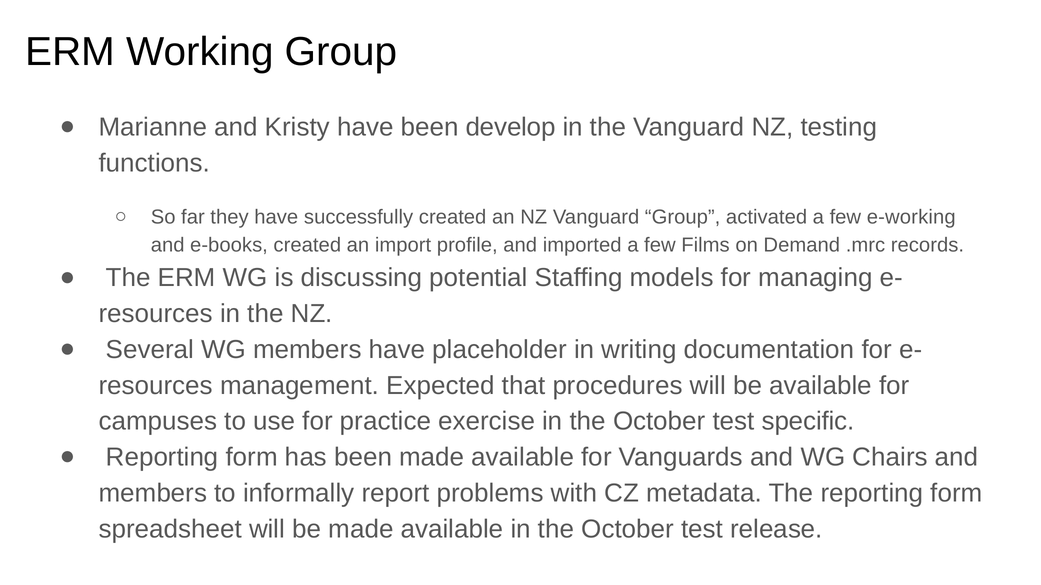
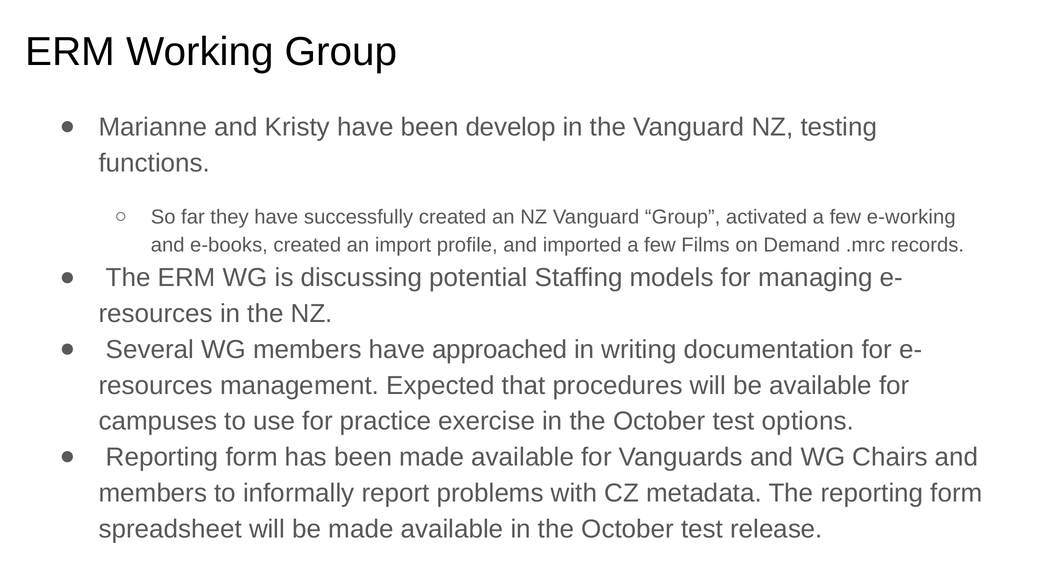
placeholder: placeholder -> approached
specific: specific -> options
